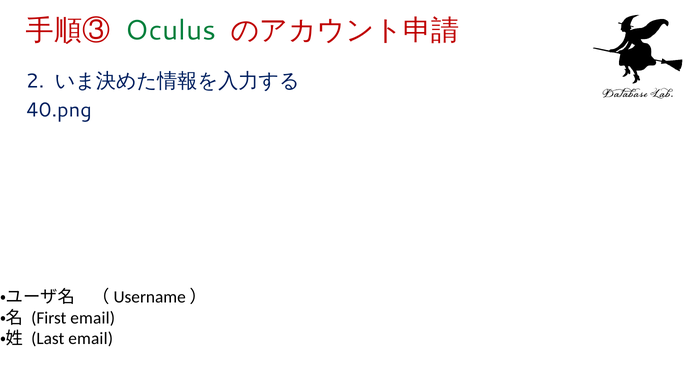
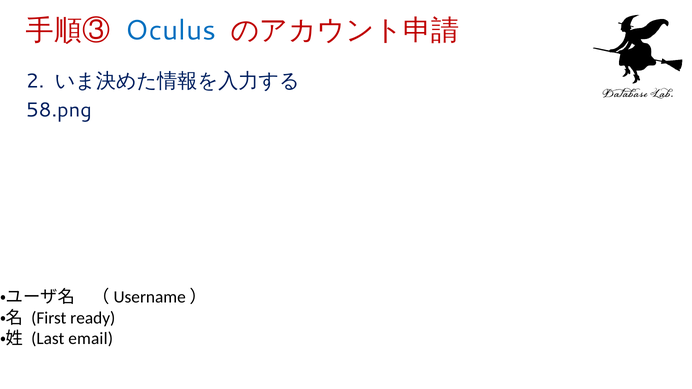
Oculus colour: green -> blue
40.png: 40.png -> 58.png
First email: email -> ready
